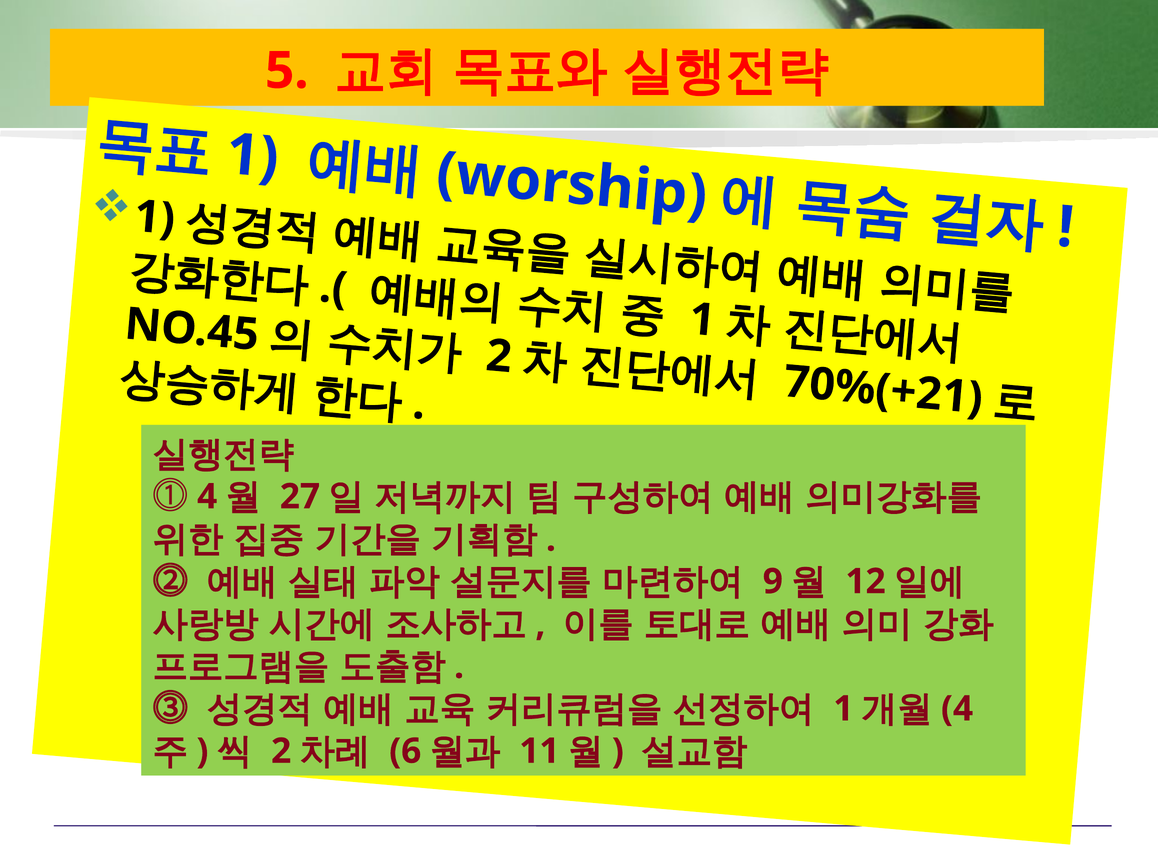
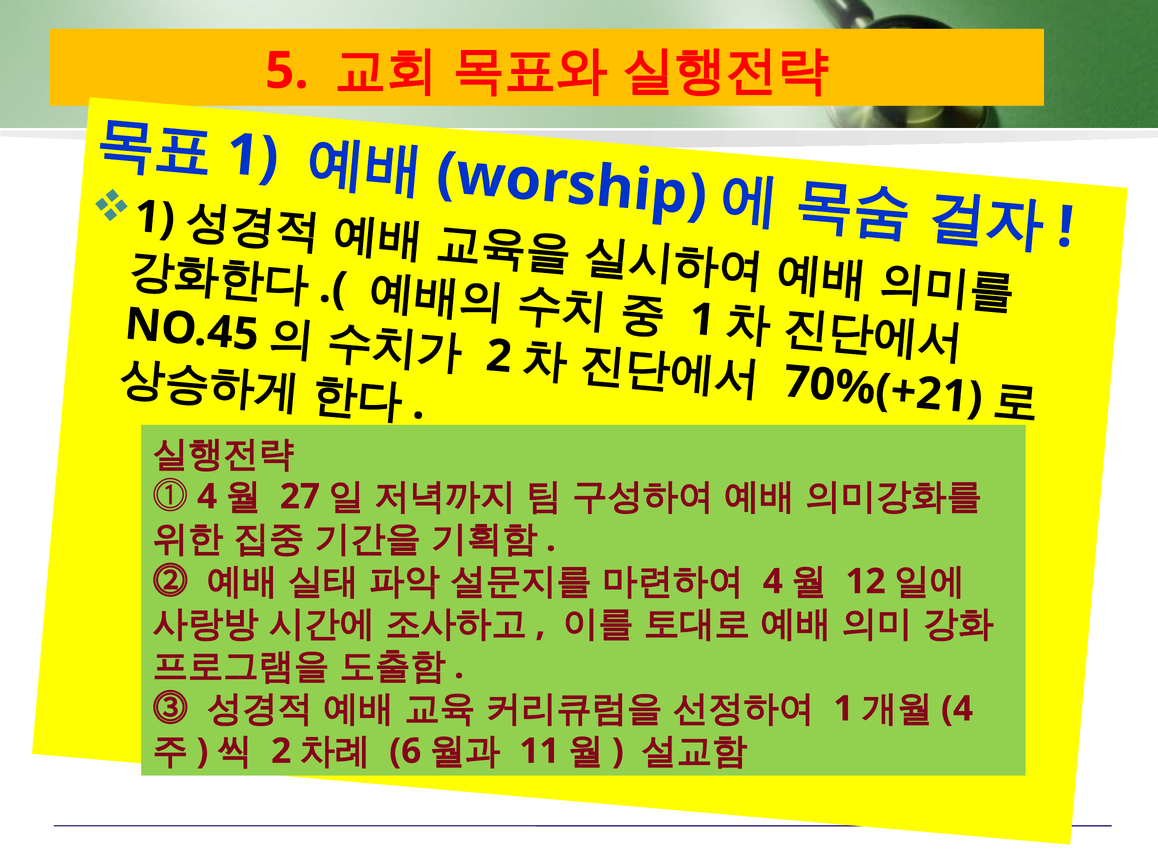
9 at (773, 582): 9 -> 4
